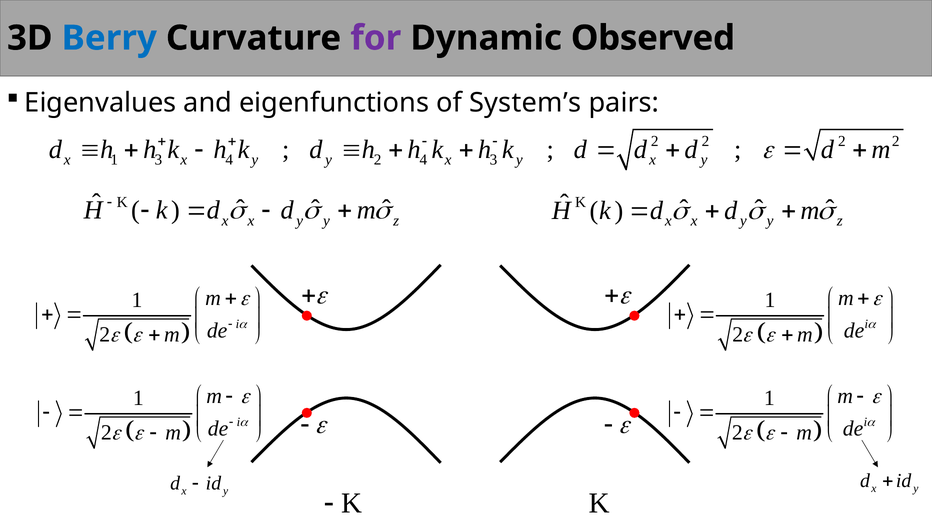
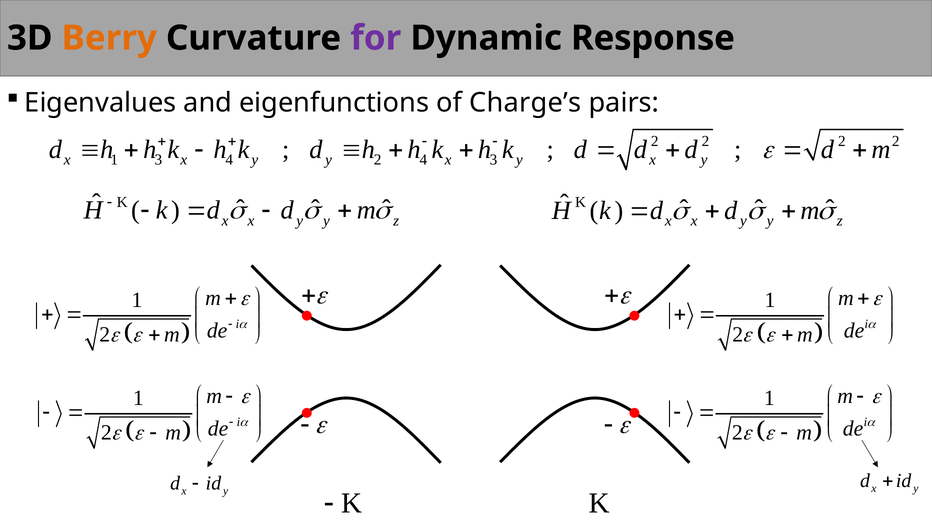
Berry colour: blue -> orange
Observed: Observed -> Response
System’s: System’s -> Charge’s
